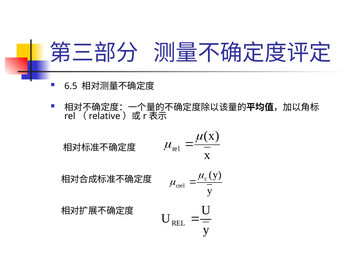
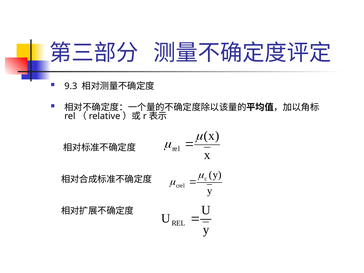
6.5: 6.5 -> 9.3
